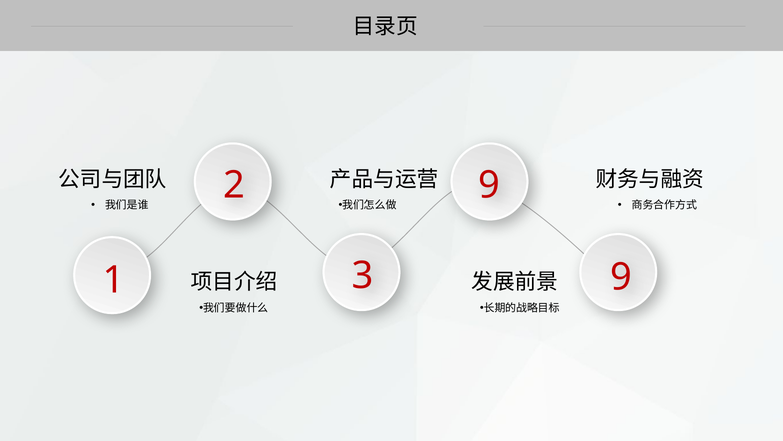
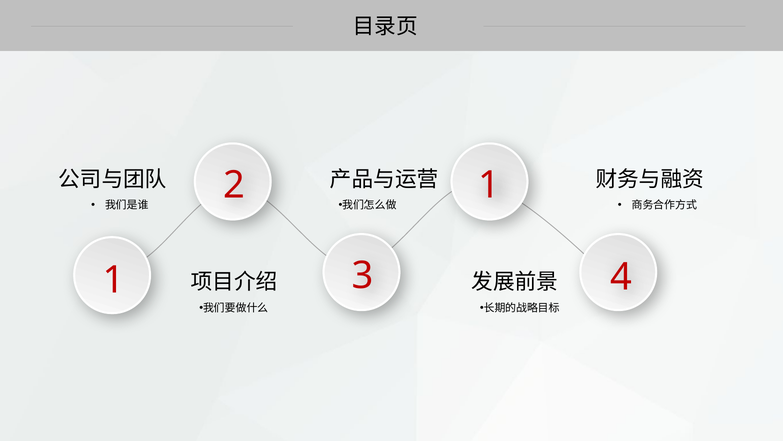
2 9: 9 -> 1
3 9: 9 -> 4
